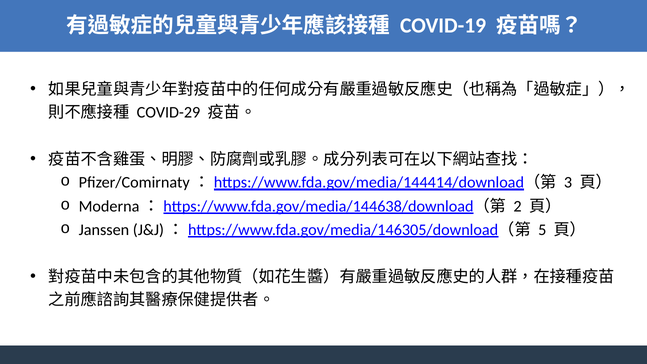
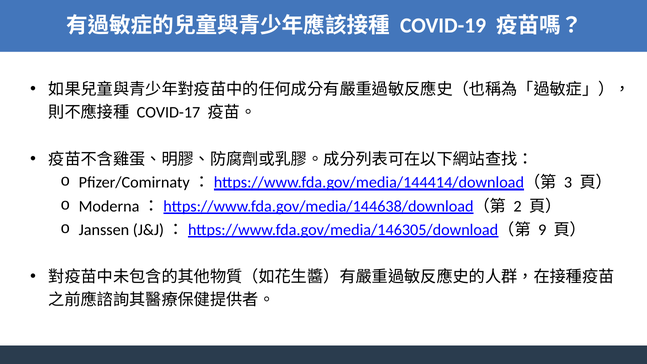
COVID-29: COVID-29 -> COVID-17
5: 5 -> 9
